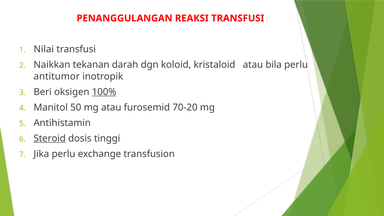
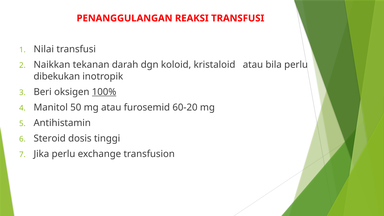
antitumor: antitumor -> dibekukan
70-20: 70-20 -> 60-20
Steroid underline: present -> none
